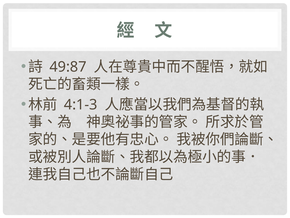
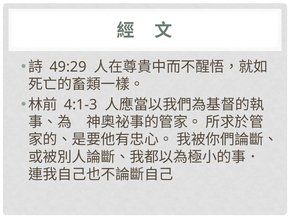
49:87: 49:87 -> 49:29
